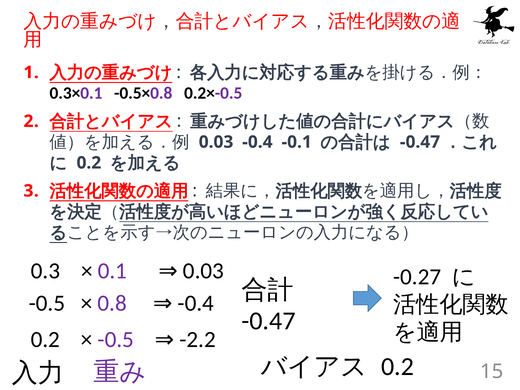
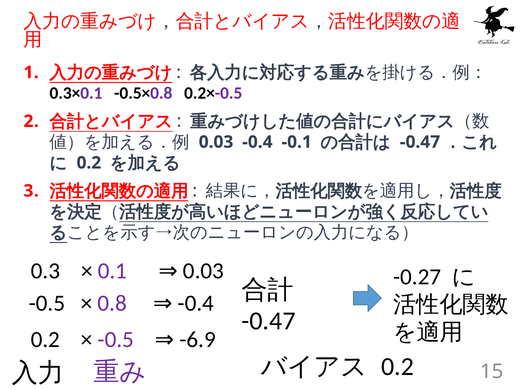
-2.2: -2.2 -> -6.9
